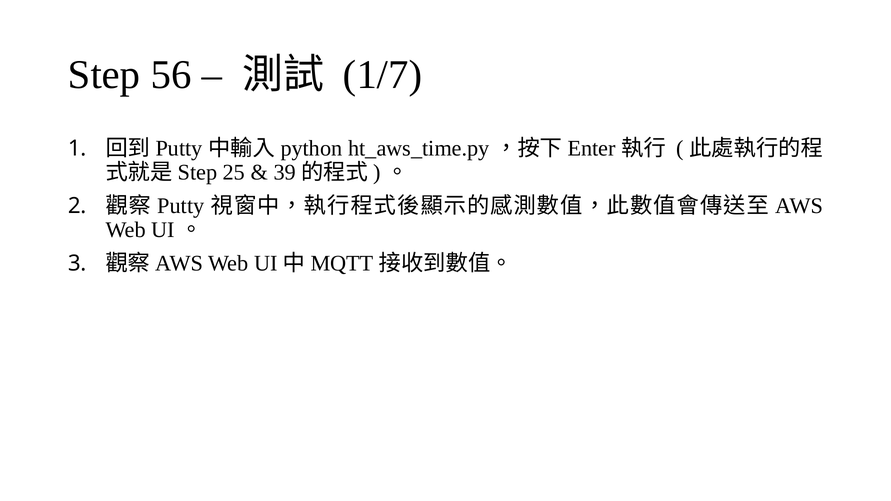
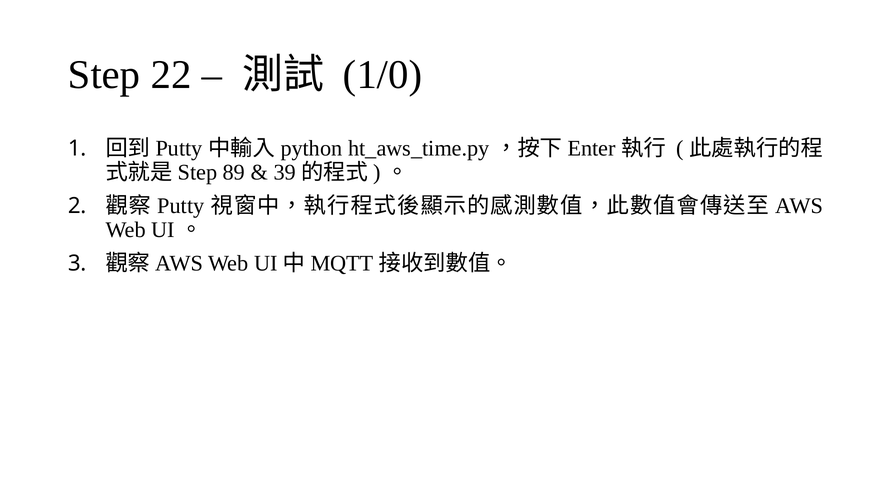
56: 56 -> 22
1/7: 1/7 -> 1/0
25: 25 -> 89
